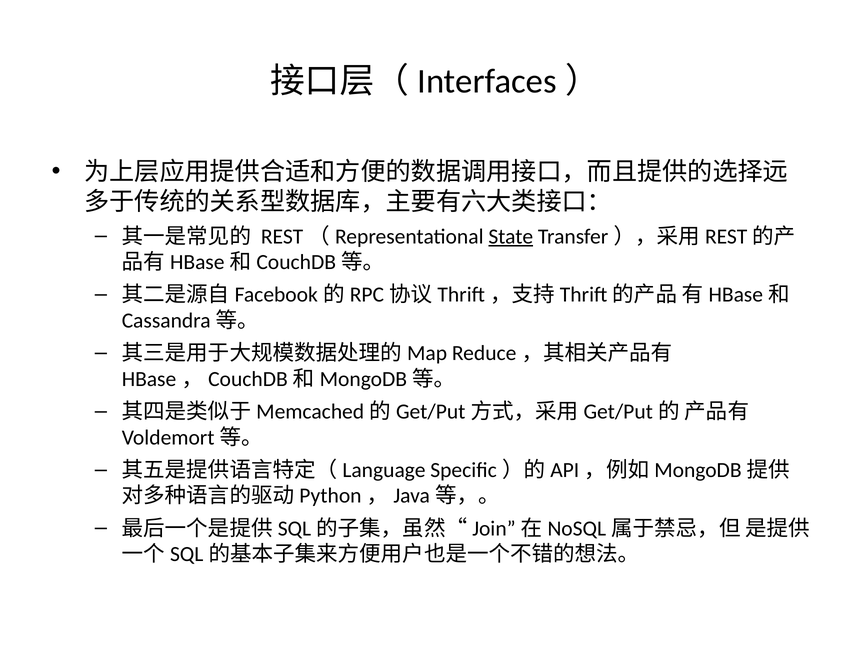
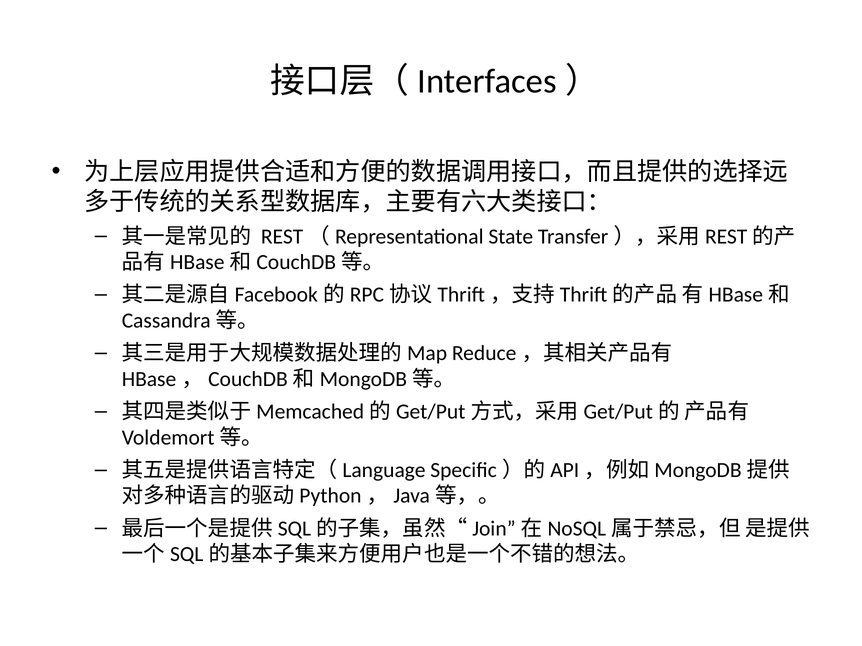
State underline: present -> none
